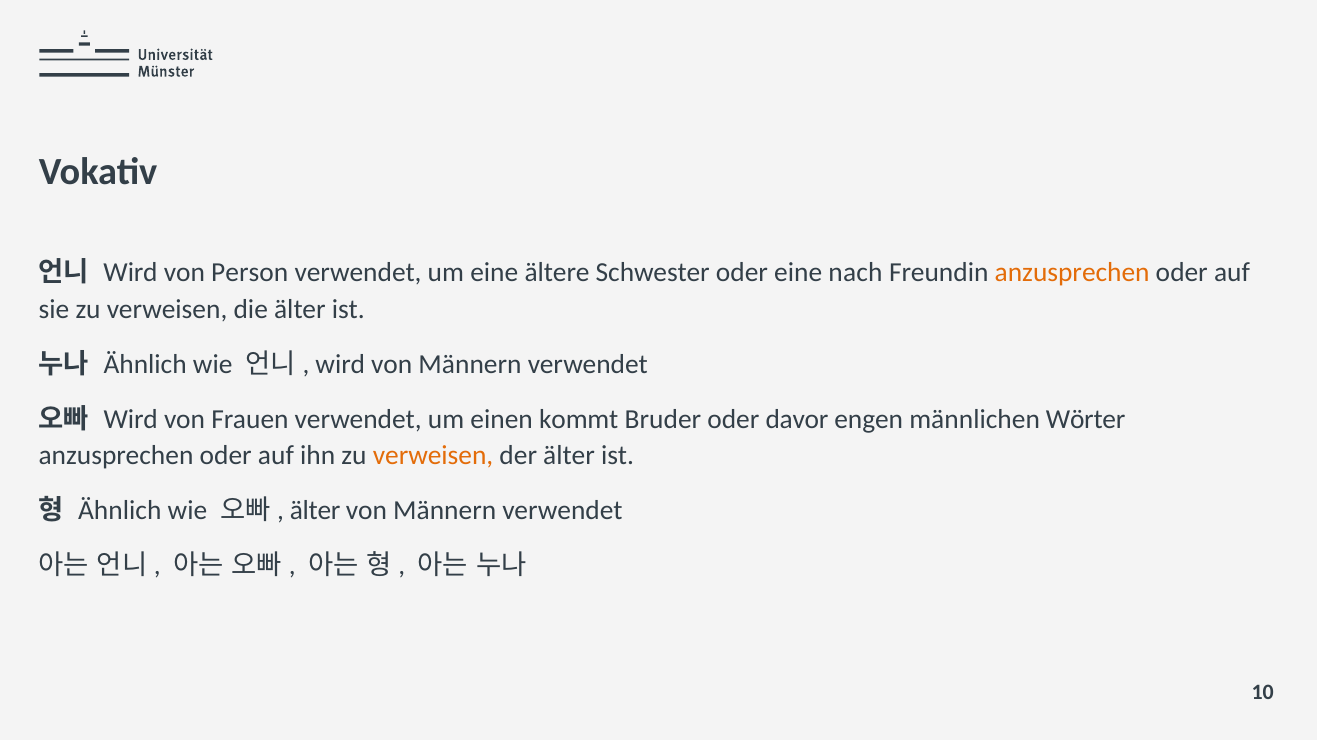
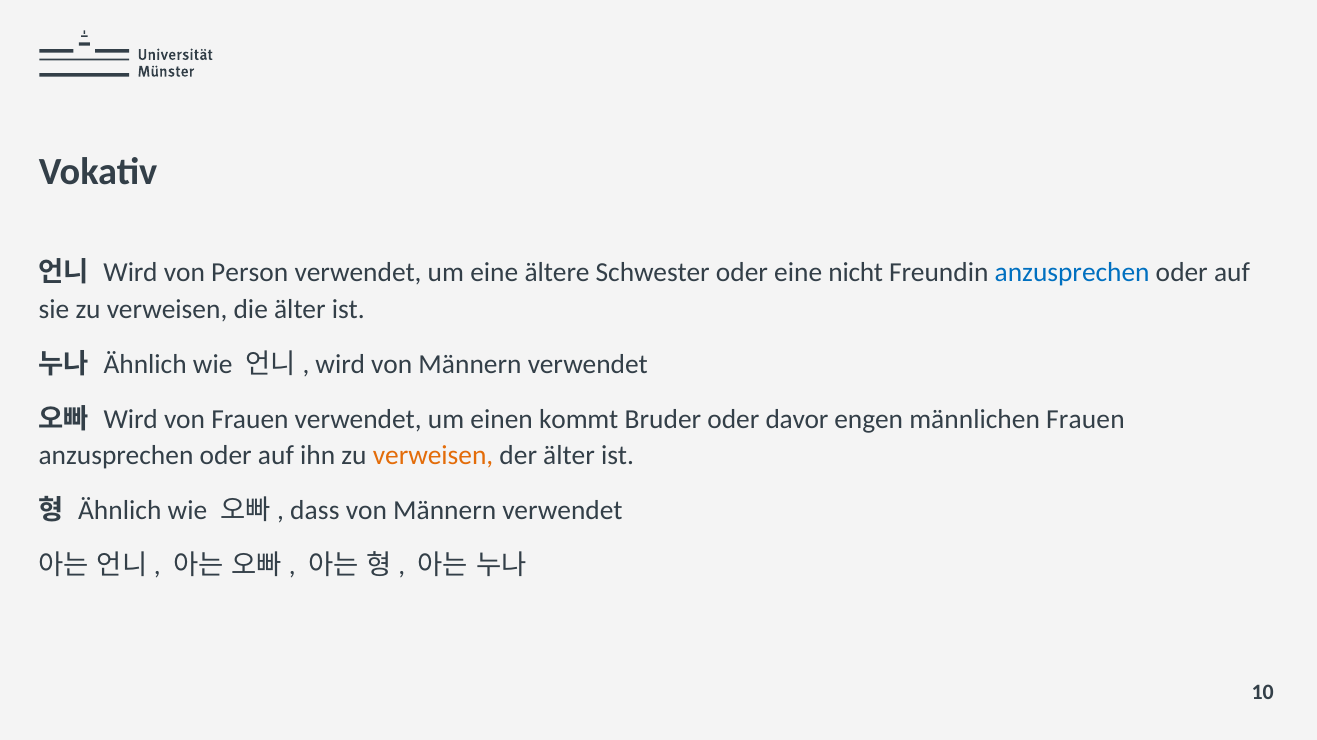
nach: nach -> nicht
anzusprechen at (1072, 273) colour: orange -> blue
männlichen Wörter: Wörter -> Frauen
älter at (315, 511): älter -> dass
